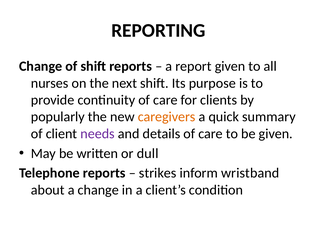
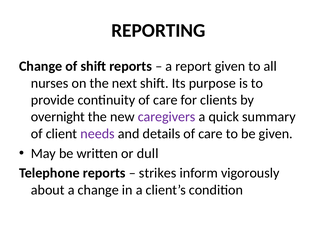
popularly: popularly -> overnight
caregivers colour: orange -> purple
wristband: wristband -> vigorously
